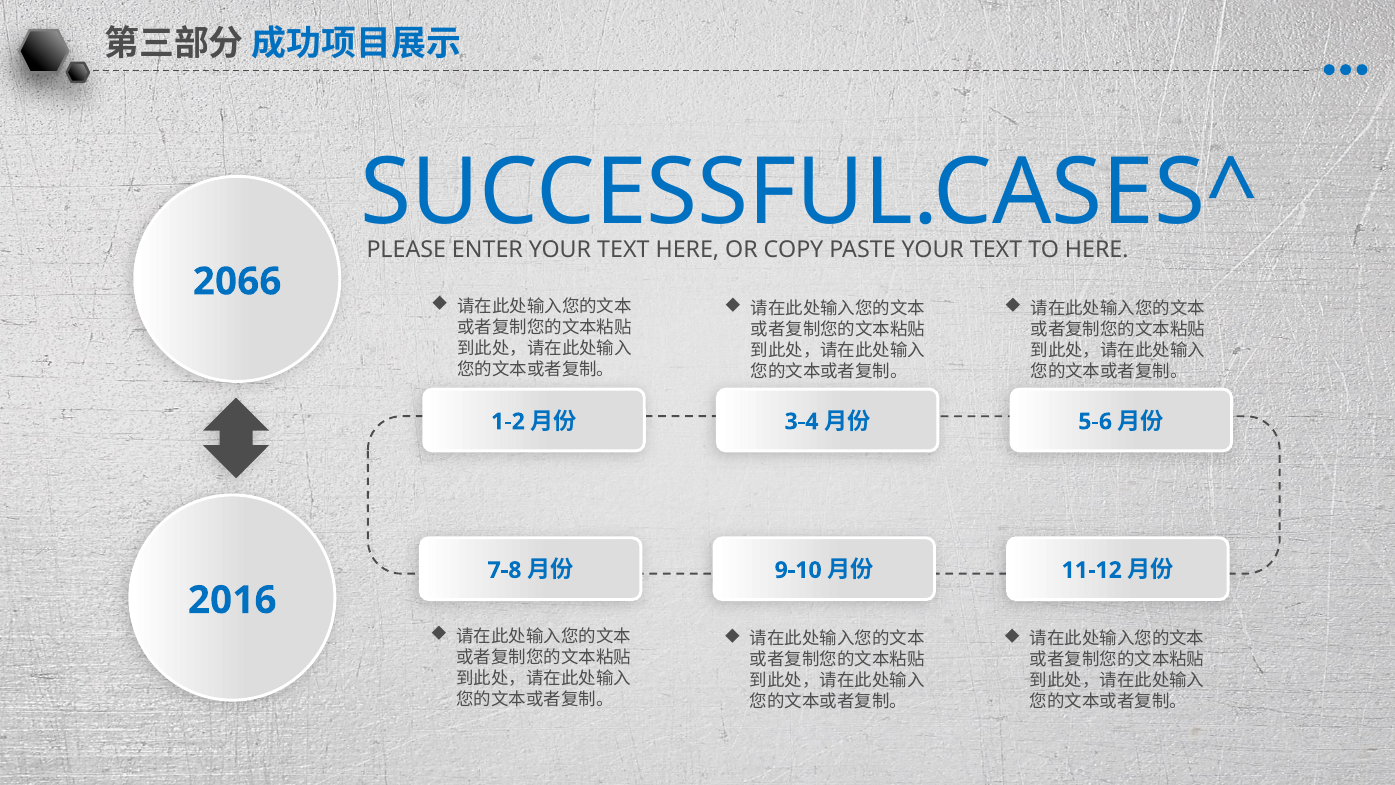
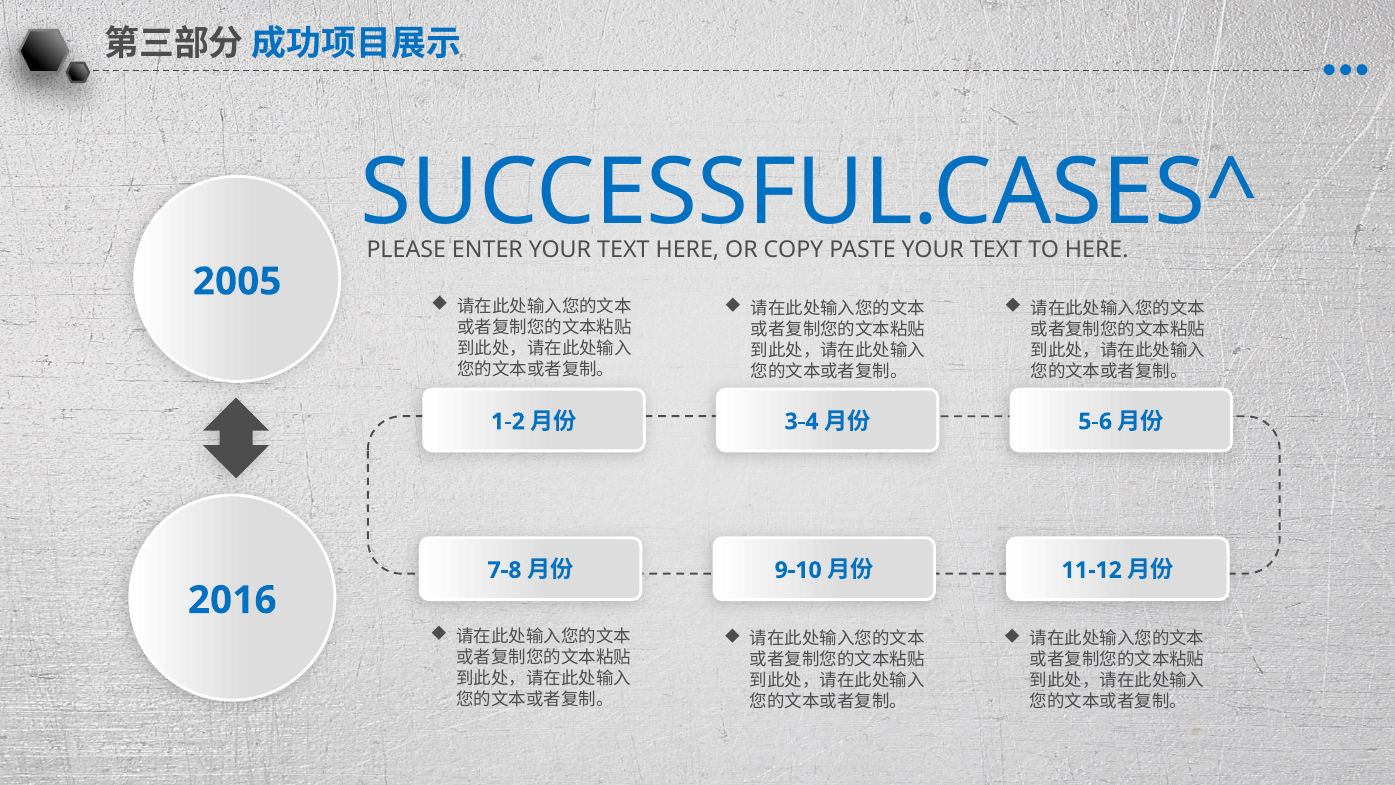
2066: 2066 -> 2005
